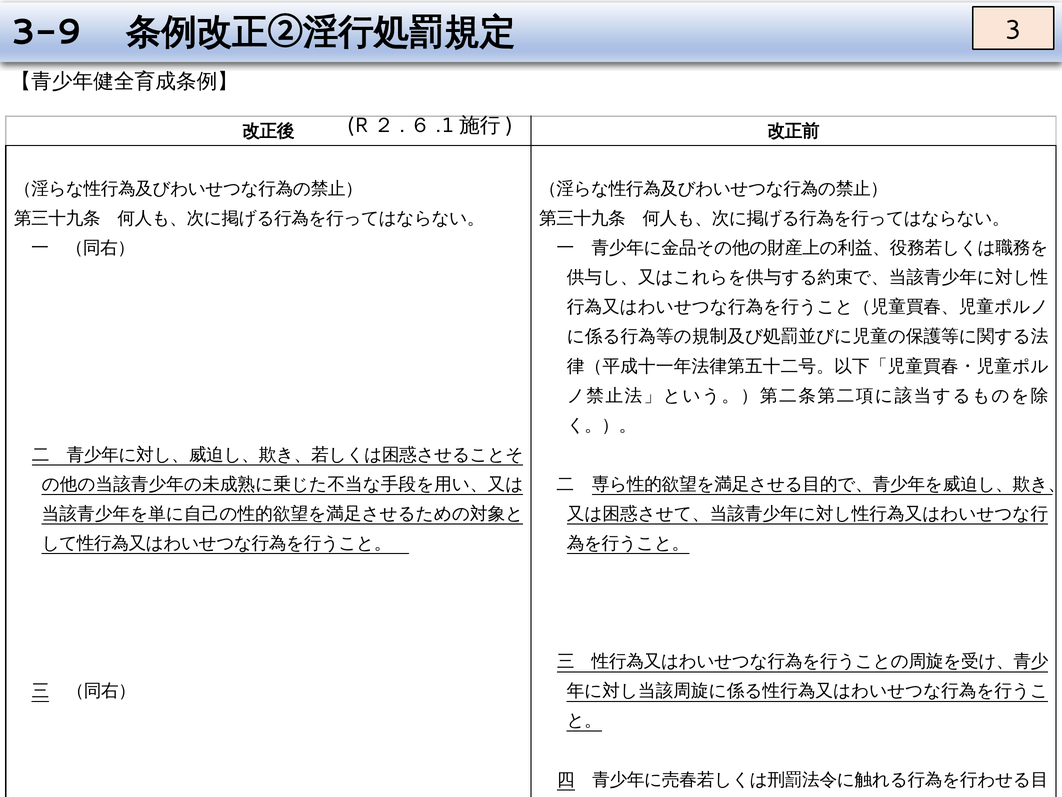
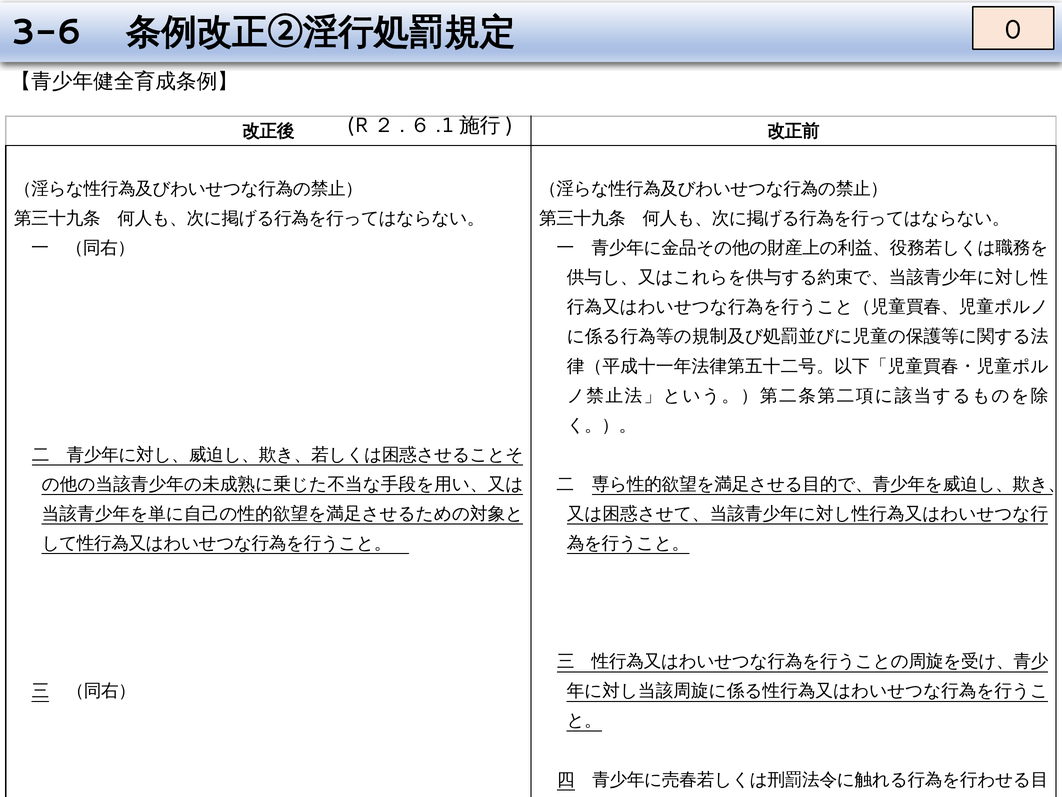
3-9: 3-9 -> 3-6
3: 3 -> 0
